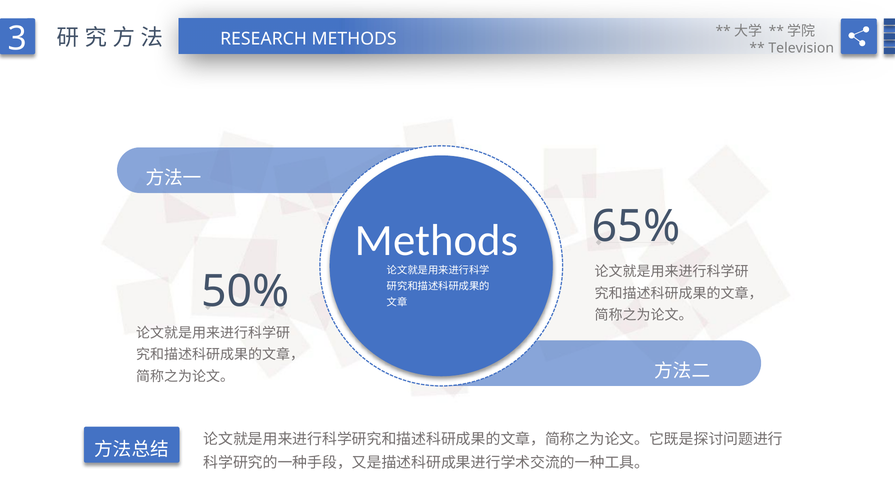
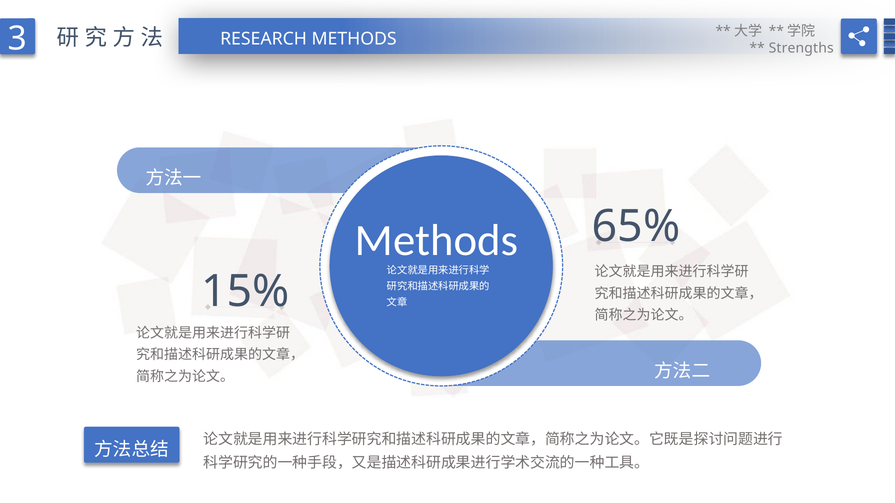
Television: Television -> Strengths
50%: 50% -> 15%
